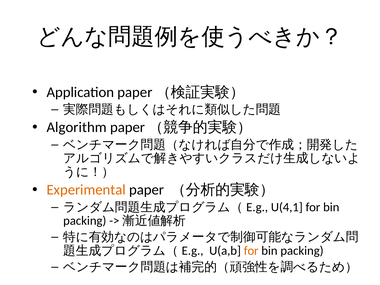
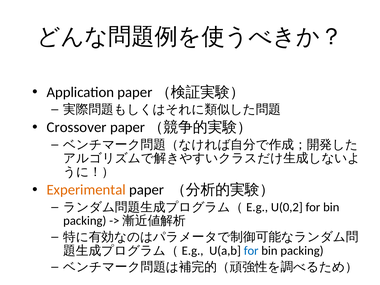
Algorithm: Algorithm -> Crossover
U(4,1: U(4,1 -> U(0,2
for at (251, 251) colour: orange -> blue
